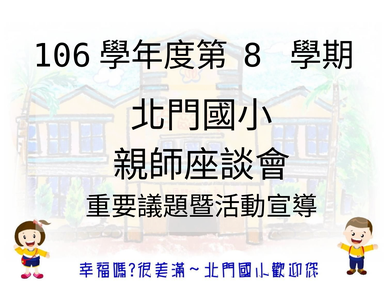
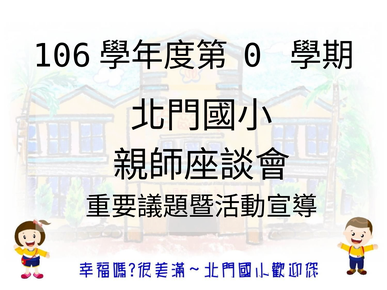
8: 8 -> 0
